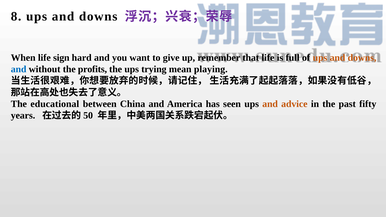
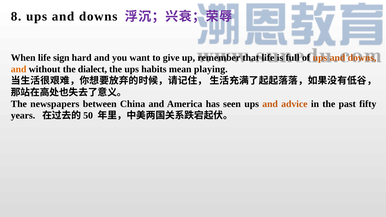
and at (19, 69) colour: blue -> orange
profits: profits -> dialect
trying: trying -> habits
educational: educational -> newspapers
